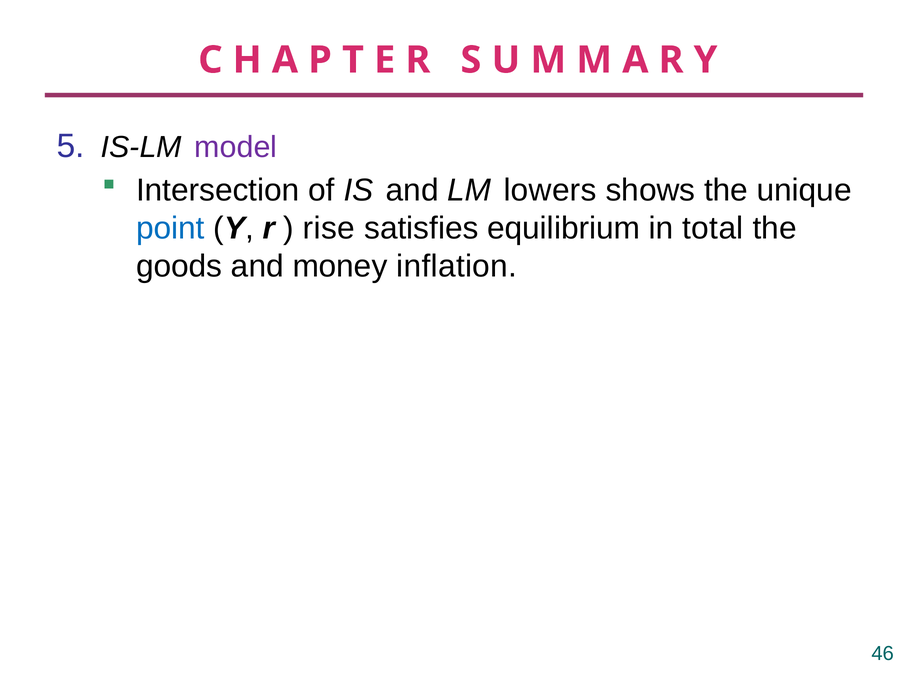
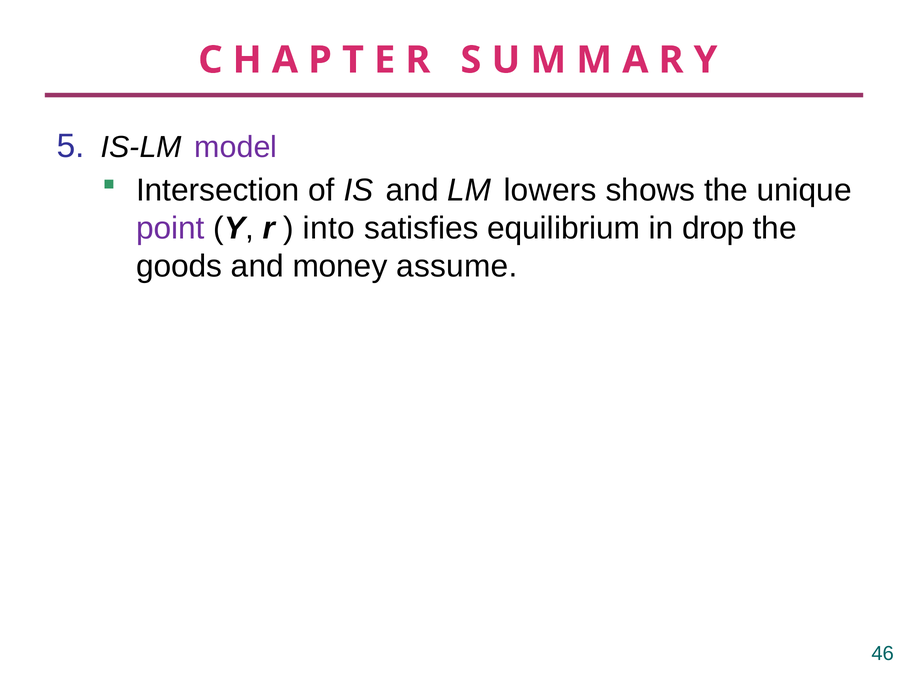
point colour: blue -> purple
rise: rise -> into
total: total -> drop
inflation: inflation -> assume
